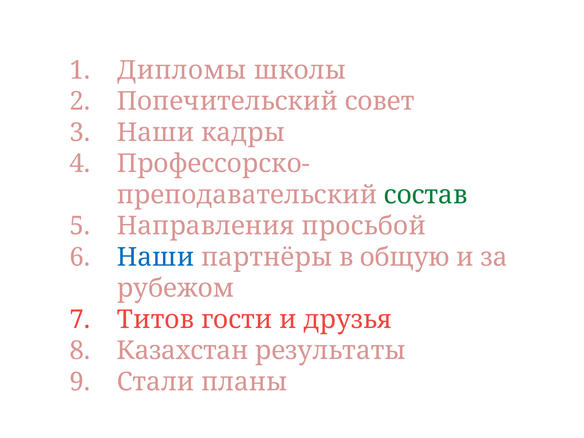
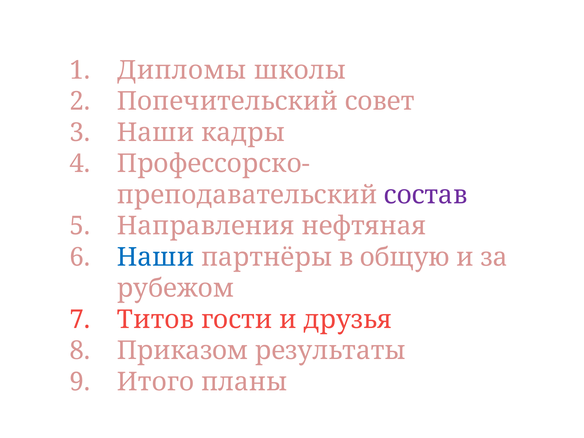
состав colour: green -> purple
просьбой: просьбой -> нефтяная
Казахстан: Казахстан -> Приказом
Стали: Стали -> Итого
